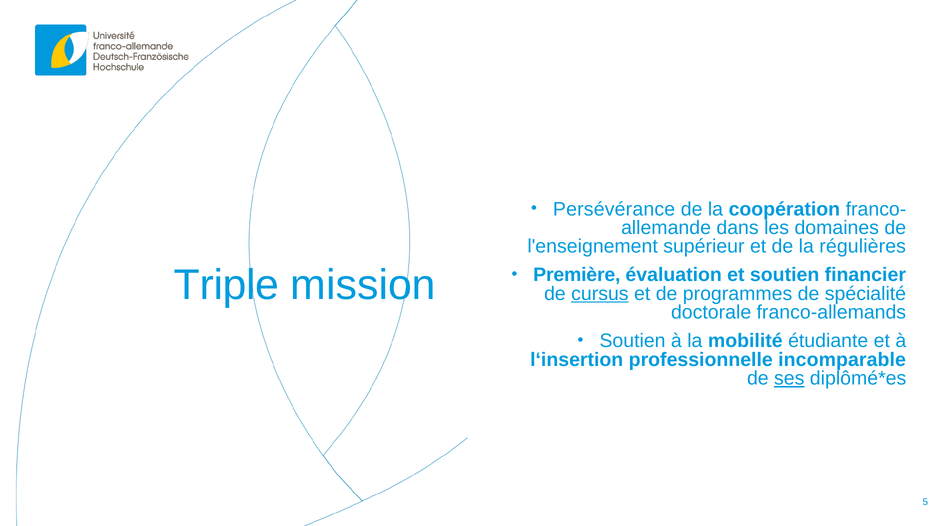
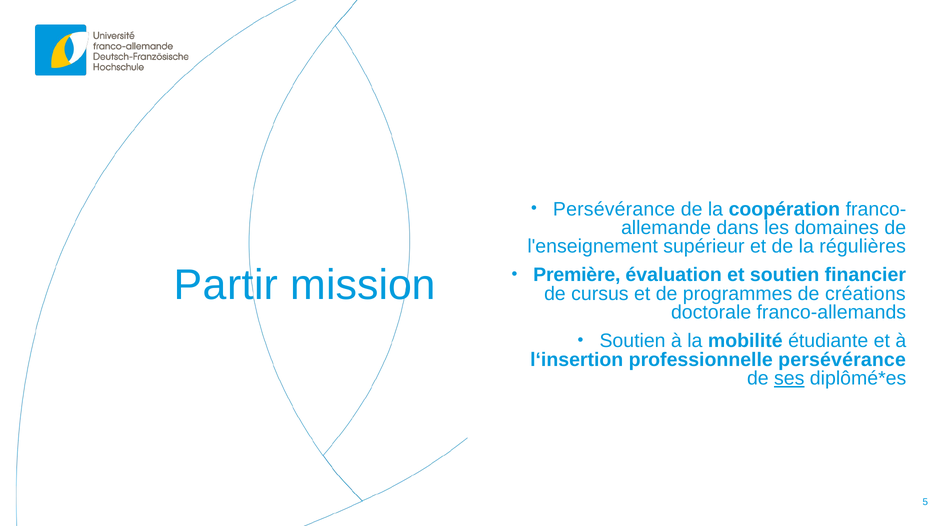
Triple: Triple -> Partir
cursus underline: present -> none
spécialité: spécialité -> créations
professionnelle incomparable: incomparable -> persévérance
